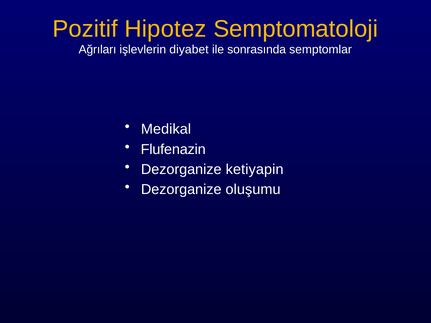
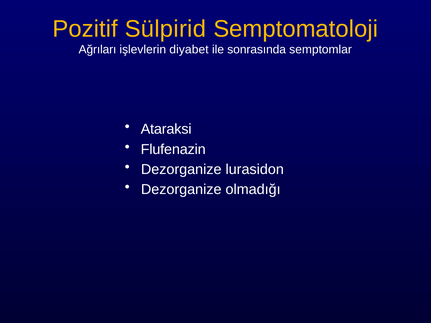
Hipotez: Hipotez -> Sülpirid
Medikal: Medikal -> Ataraksi
ketiyapin: ketiyapin -> lurasidon
oluşumu: oluşumu -> olmadığı
